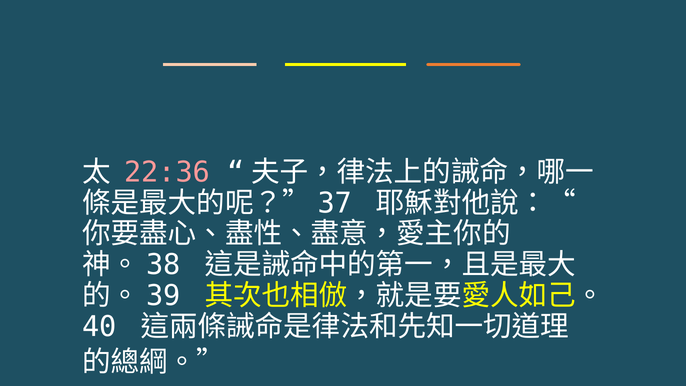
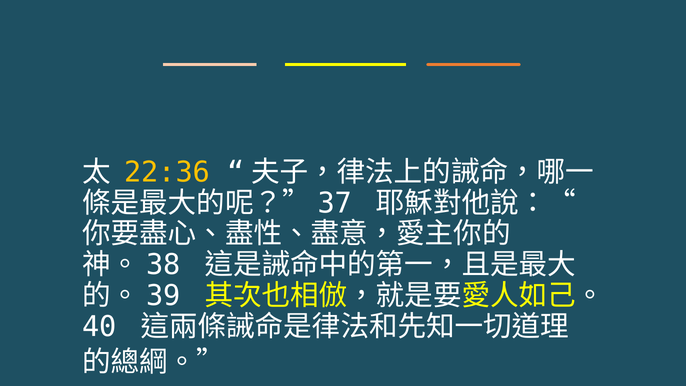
22:36 colour: pink -> yellow
